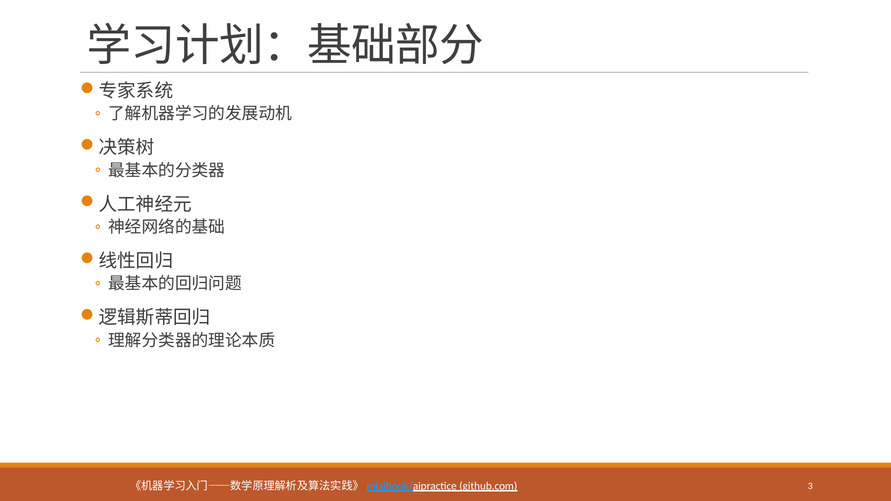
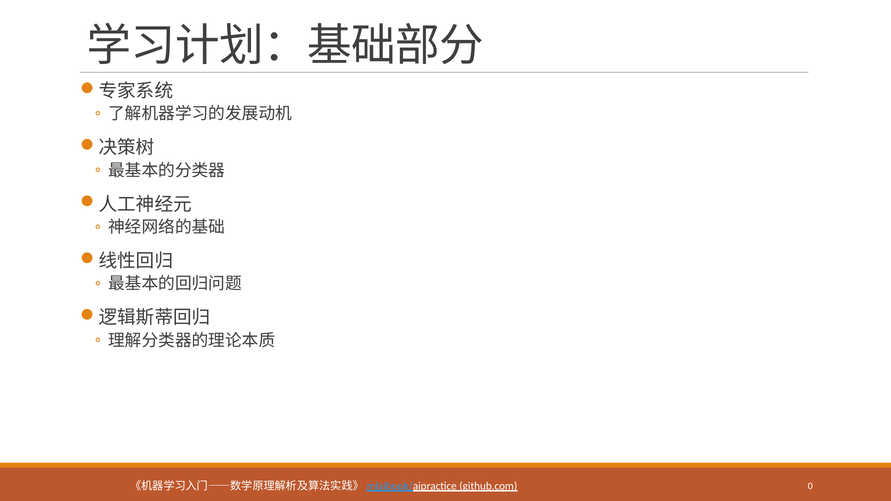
3: 3 -> 0
